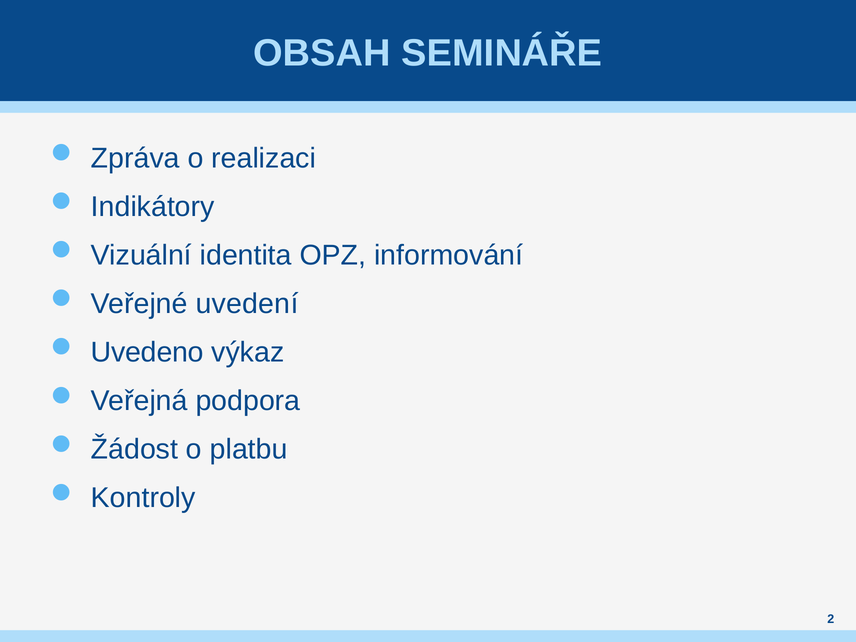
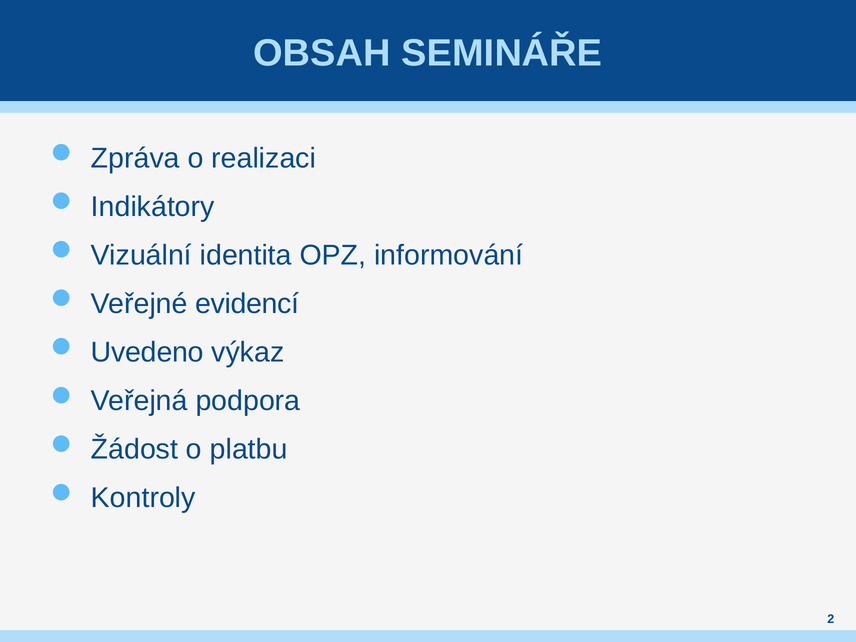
uvedení: uvedení -> evidencí
